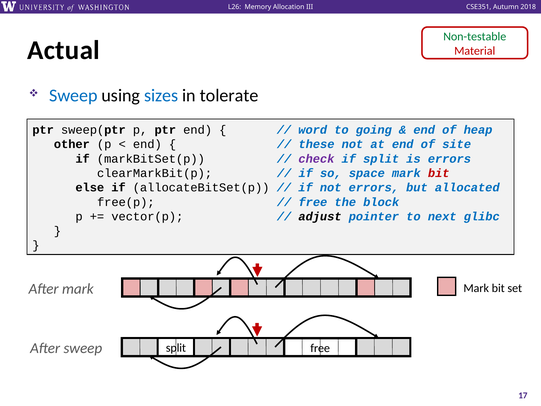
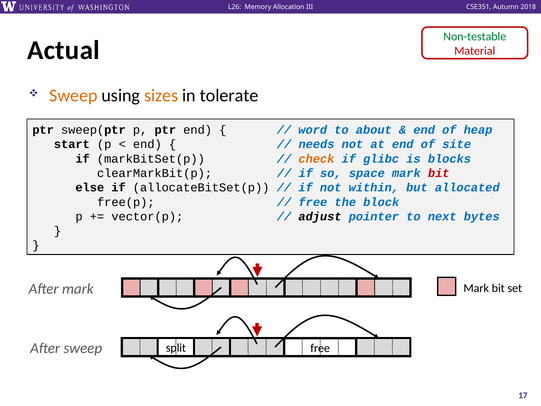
Sweep at (73, 95) colour: blue -> orange
sizes colour: blue -> orange
going: going -> about
other: other -> start
these: these -> needs
check colour: purple -> orange
if split: split -> glibc
is errors: errors -> blocks
not errors: errors -> within
glibc: glibc -> bytes
